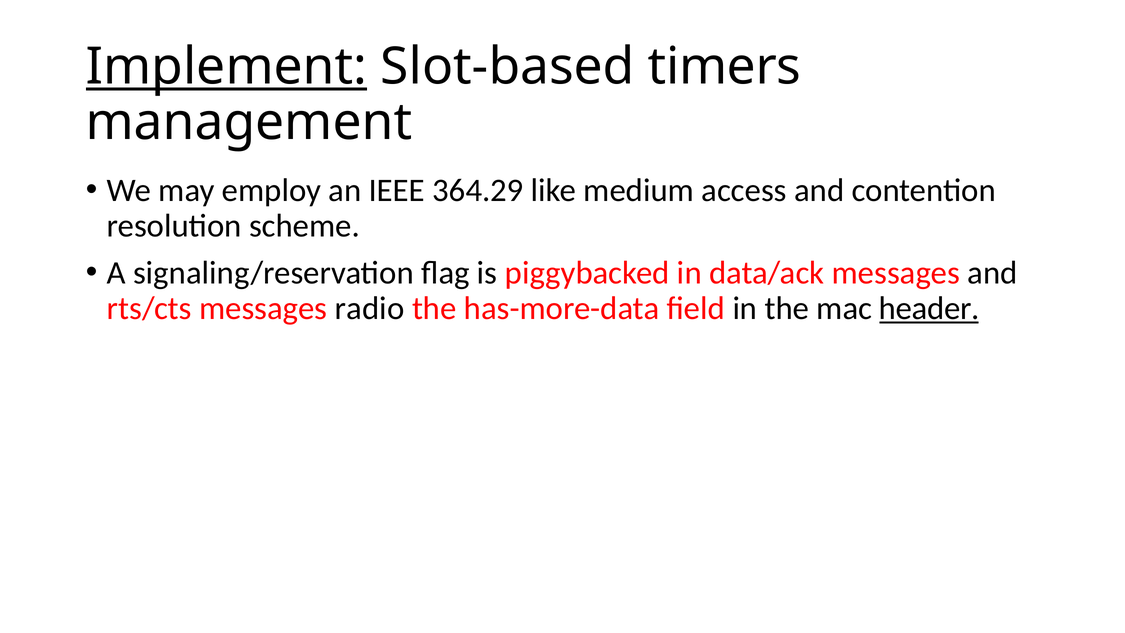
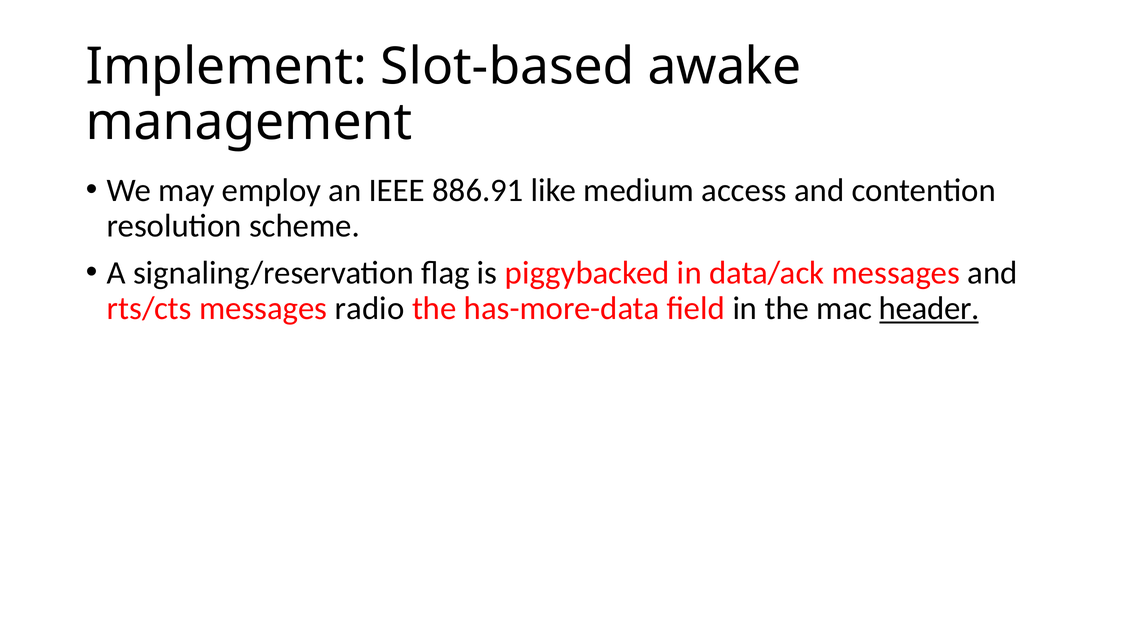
Implement underline: present -> none
timers: timers -> awake
364.29: 364.29 -> 886.91
